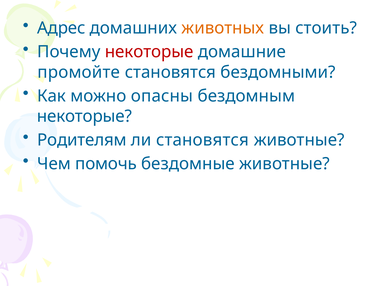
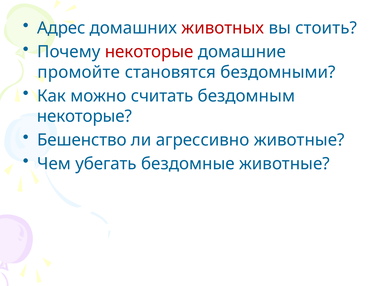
животных colour: orange -> red
опасны: опасны -> считать
Родителям: Родителям -> Бешенство
ли становятся: становятся -> агрессивно
помочь: помочь -> убегать
